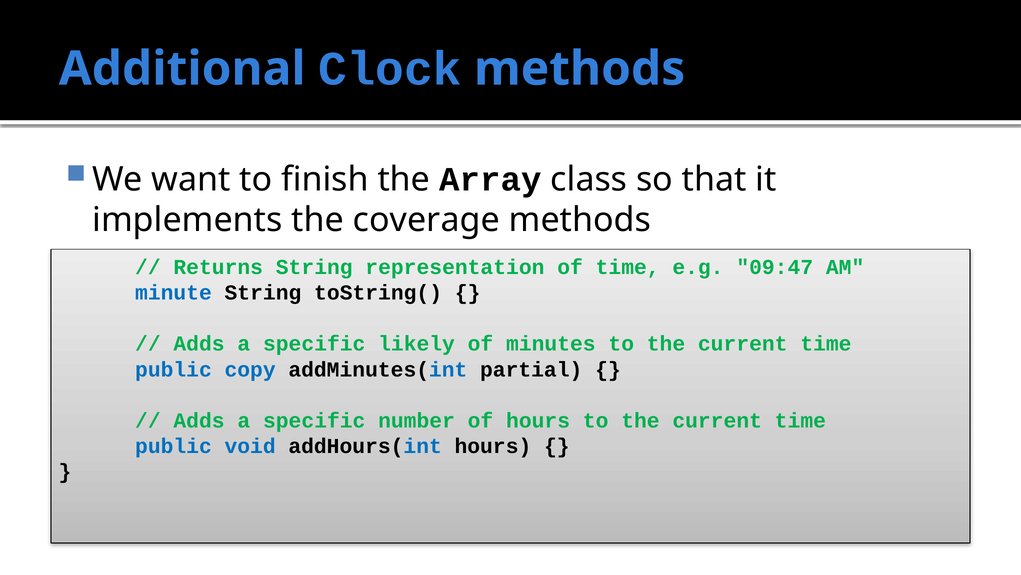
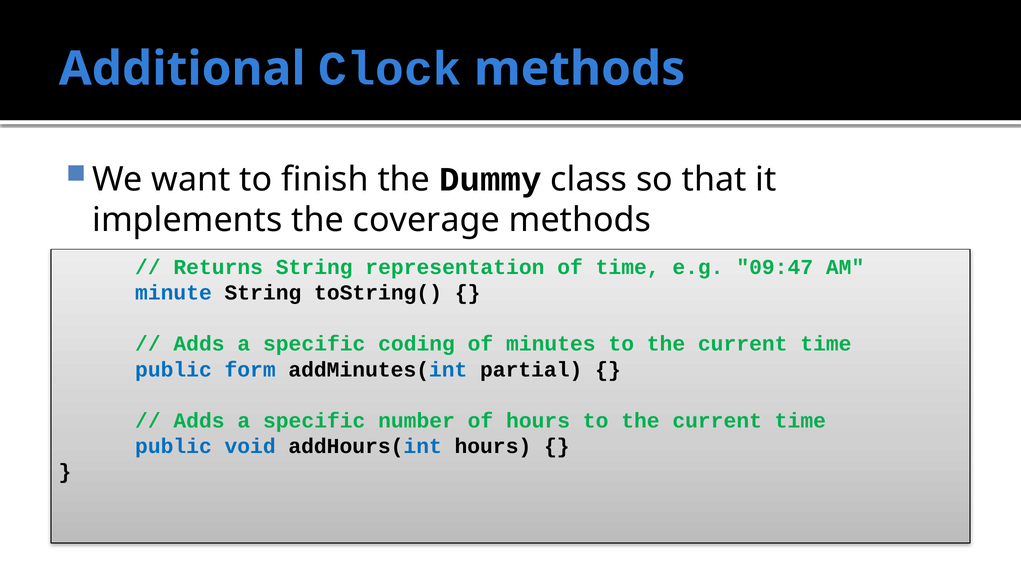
Array: Array -> Dummy
likely: likely -> coding
copy: copy -> form
